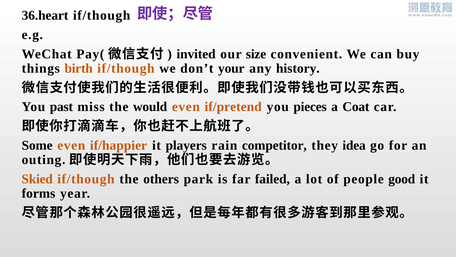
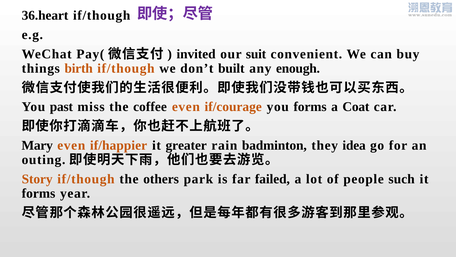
size: size -> suit
your: your -> built
history: history -> enough
would: would -> coffee
if/pretend: if/pretend -> if/courage
you pieces: pieces -> forms
Some: Some -> Mary
players: players -> greater
competitor: competitor -> badminton
Skied: Skied -> Story
good: good -> such
